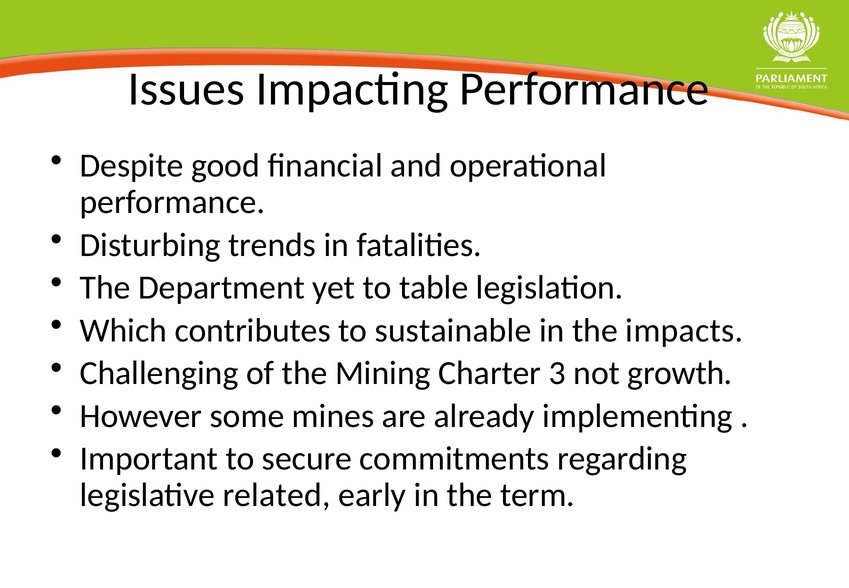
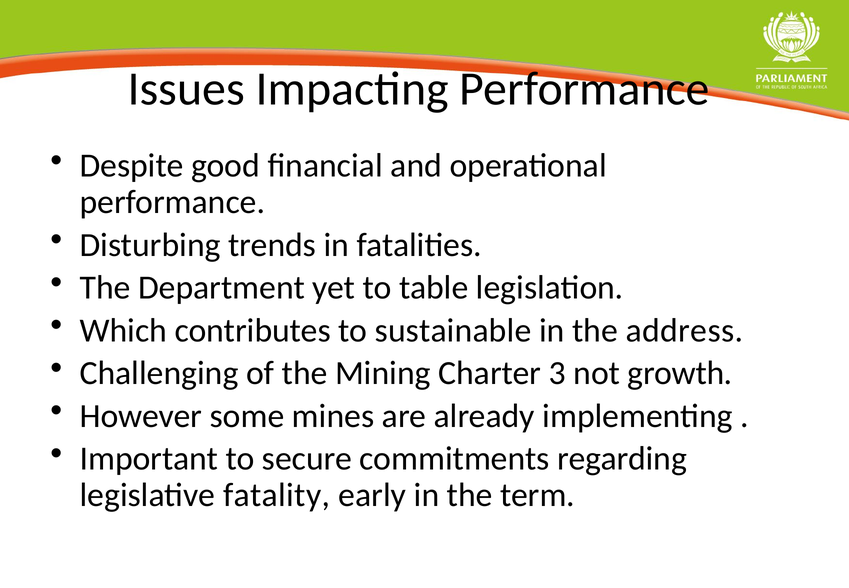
impacts: impacts -> address
related: related -> fatality
